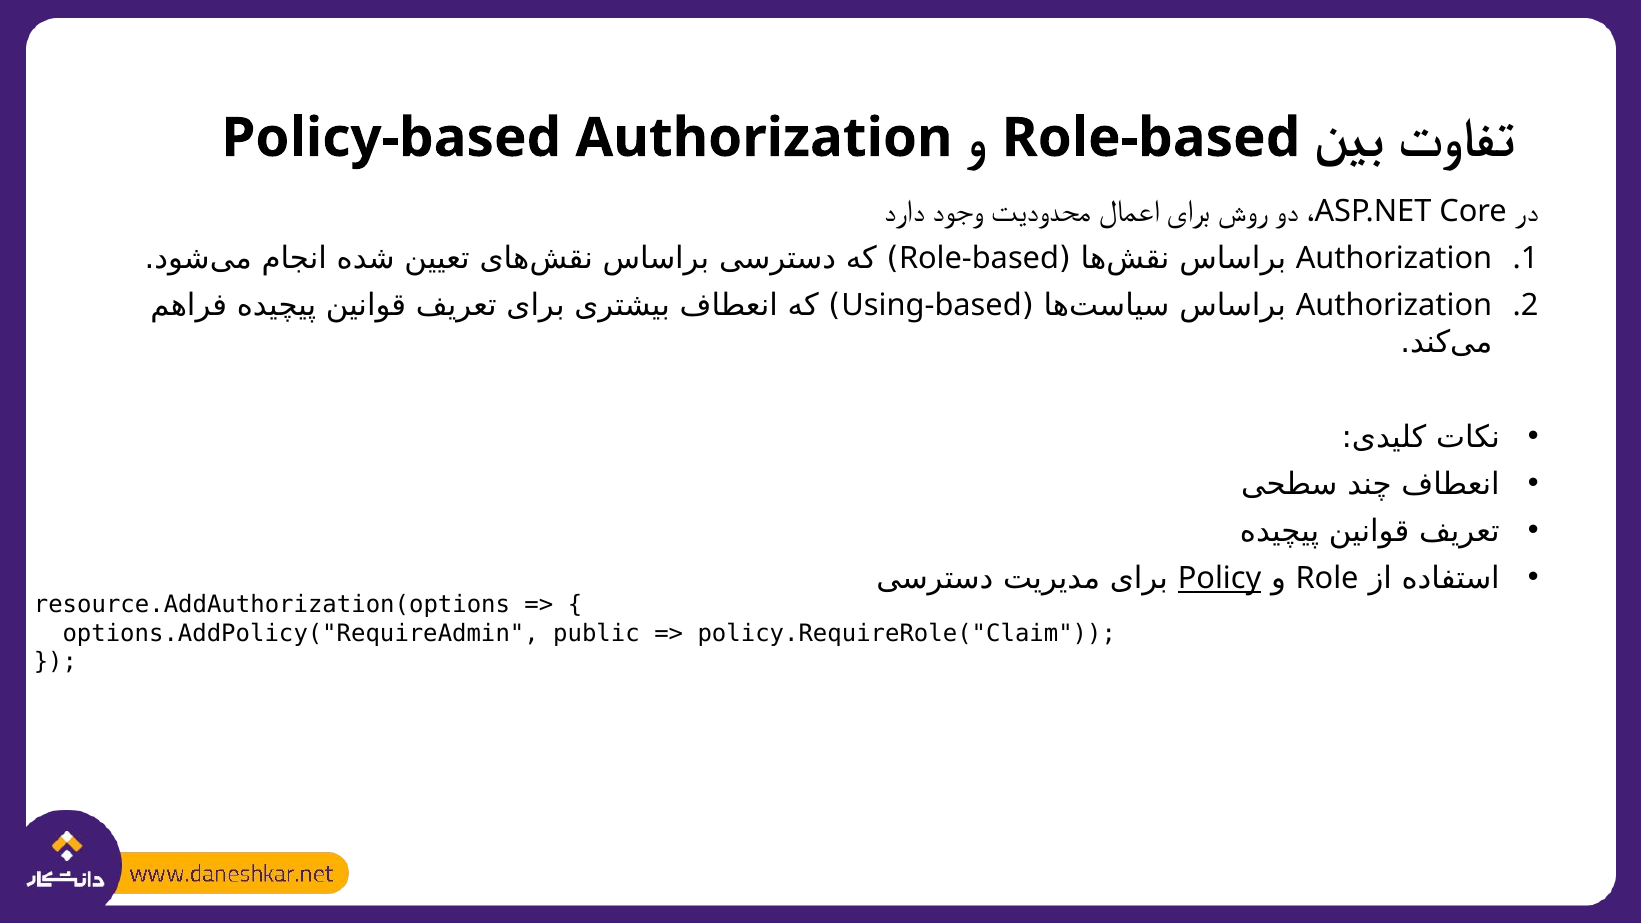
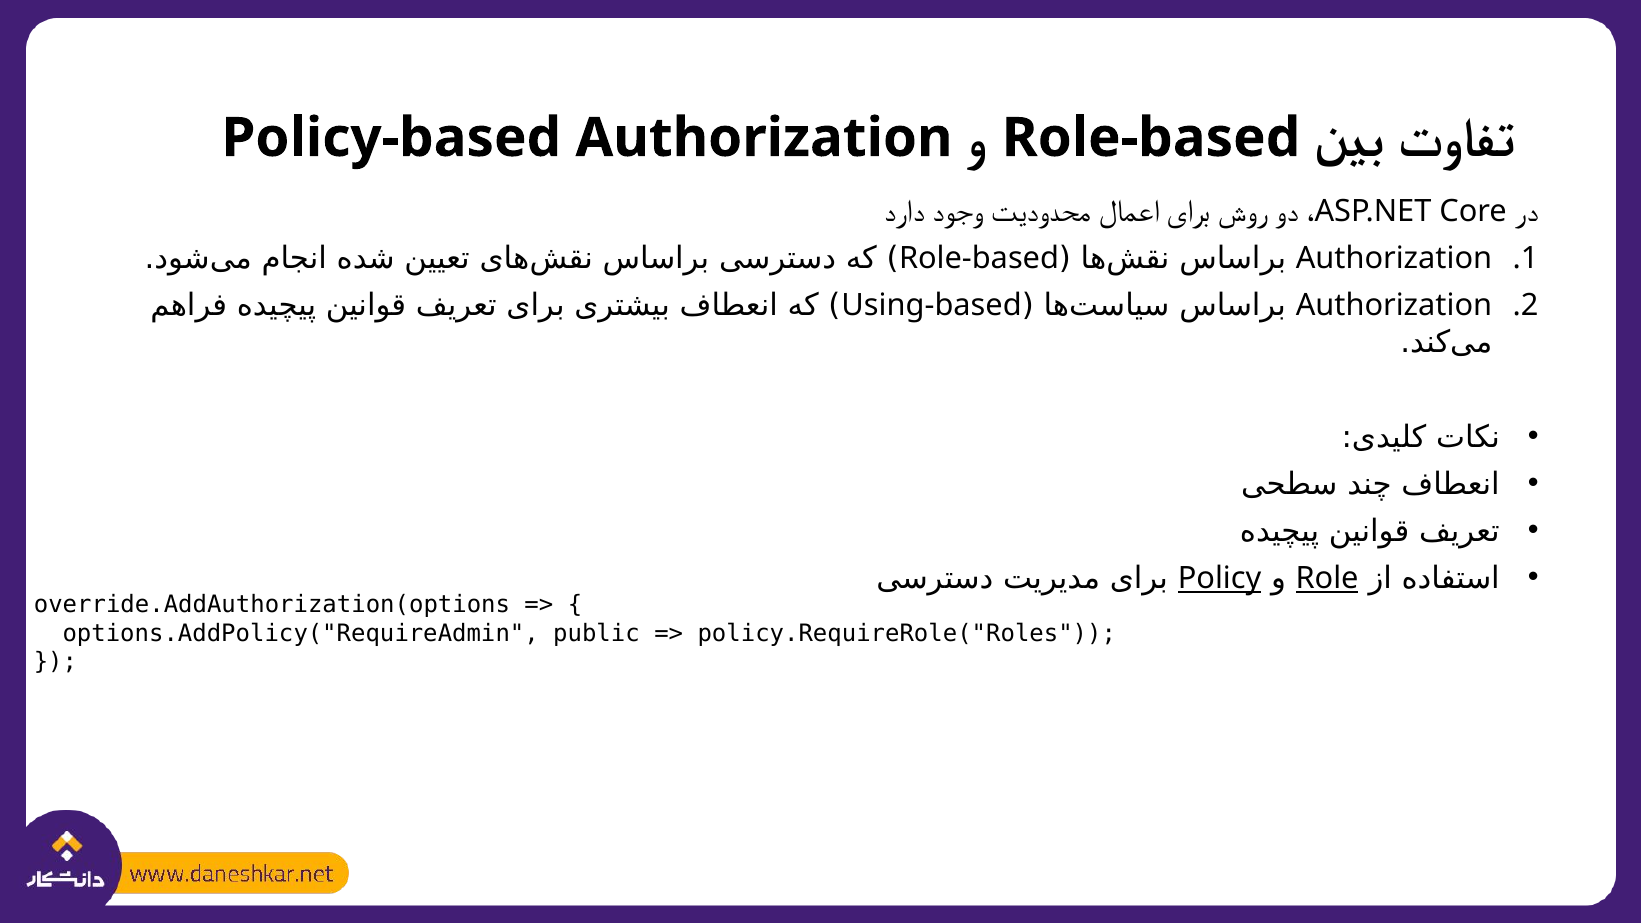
Role underline: none -> present
resource.AddAuthorization(options: resource.AddAuthorization(options -> override.AddAuthorization(options
policy.RequireRole("Claim: policy.RequireRole("Claim -> policy.RequireRole("Roles
